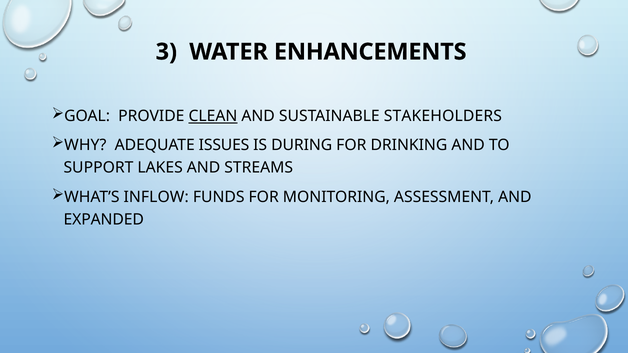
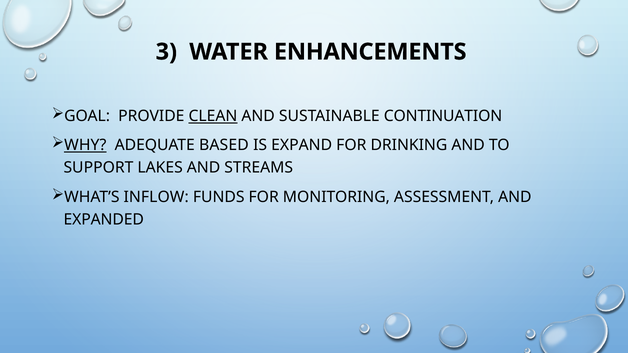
STAKEHOLDERS: STAKEHOLDERS -> CONTINUATION
WHY underline: none -> present
ISSUES: ISSUES -> BASED
DURING: DURING -> EXPAND
